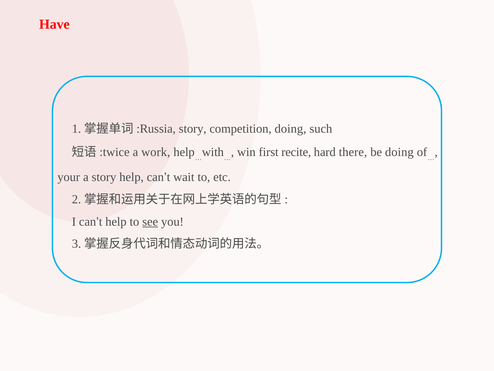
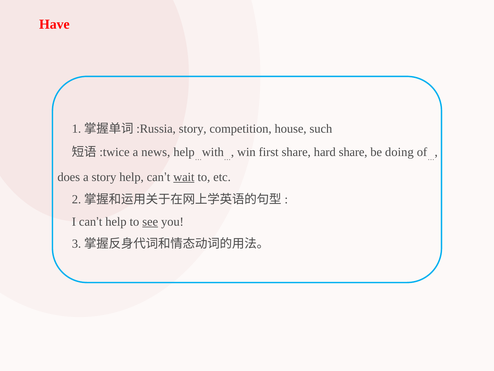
competition doing: doing -> house
work: work -> news
first recite: recite -> share
hard there: there -> share
your: your -> does
wait underline: none -> present
